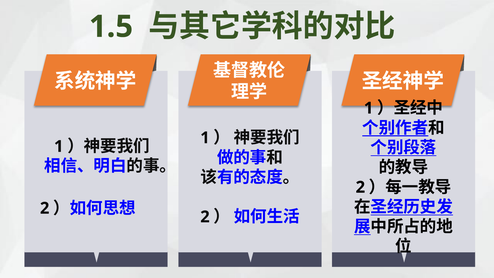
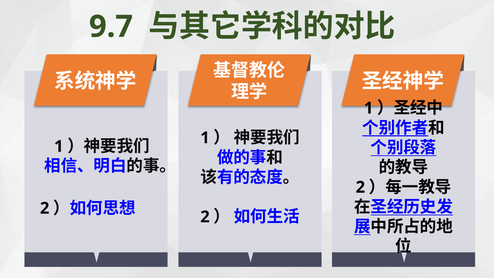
1.5: 1.5 -> 9.7
